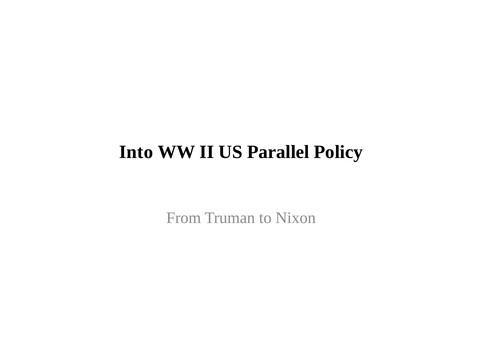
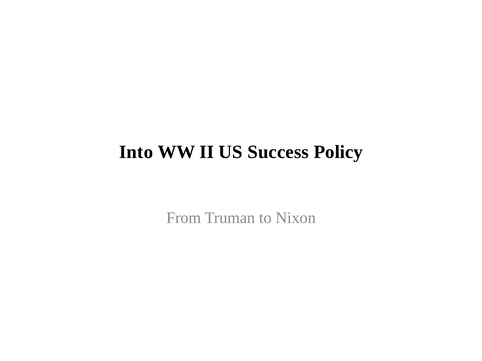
Parallel: Parallel -> Success
